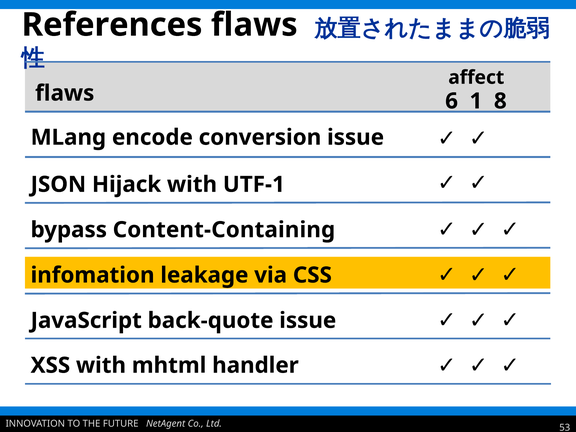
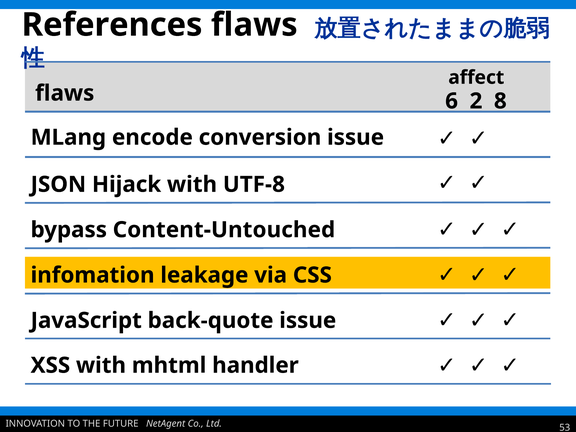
1: 1 -> 2
UTF-1: UTF-1 -> UTF-8
Content-Containing: Content-Containing -> Content-Untouched
